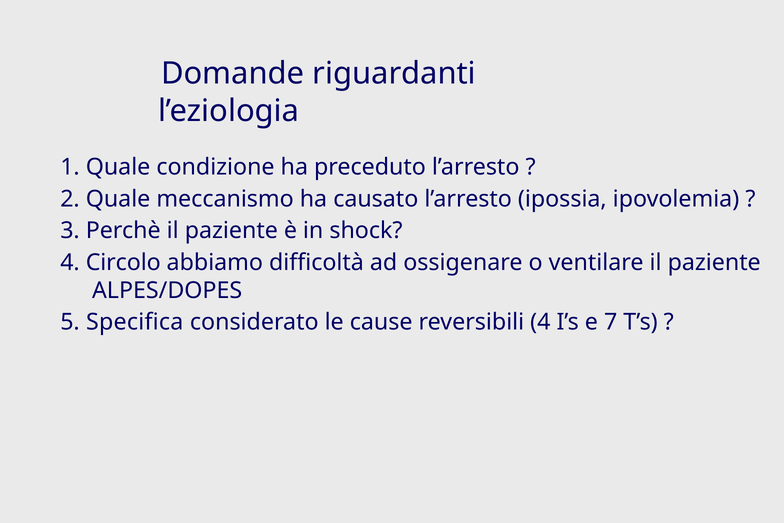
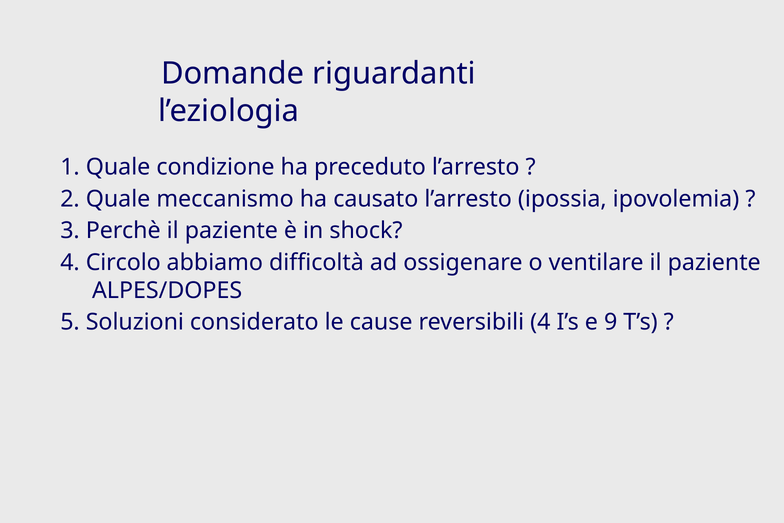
Specifica: Specifica -> Soluzioni
7: 7 -> 9
